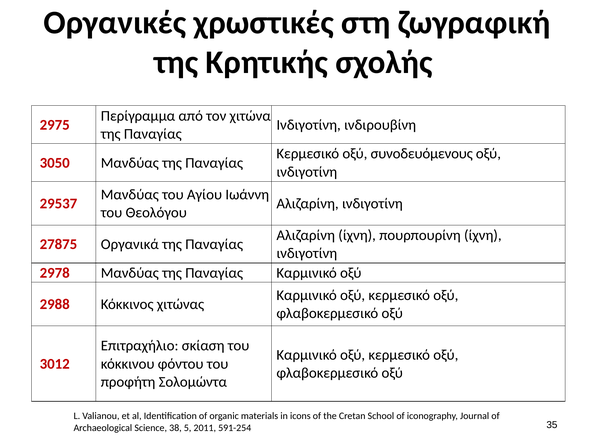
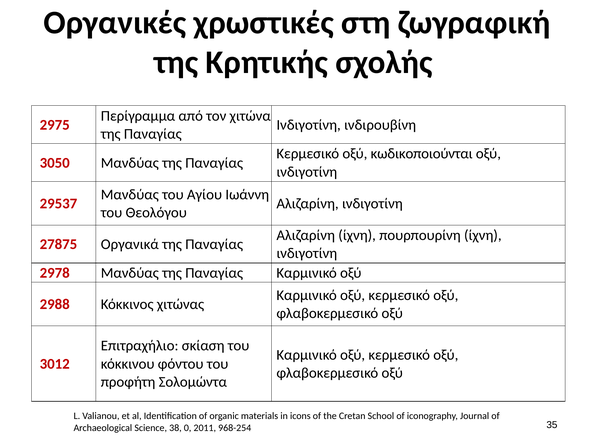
συνοδευόμενους: συνοδευόμενους -> κωδικοποιούνται
5: 5 -> 0
591-254: 591-254 -> 968-254
